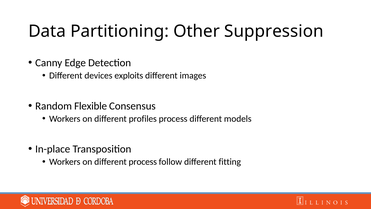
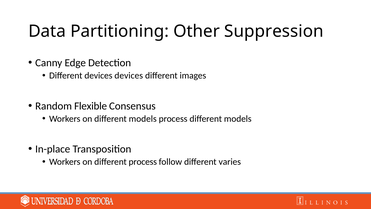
devices exploits: exploits -> devices
on different profiles: profiles -> models
fitting: fitting -> varies
